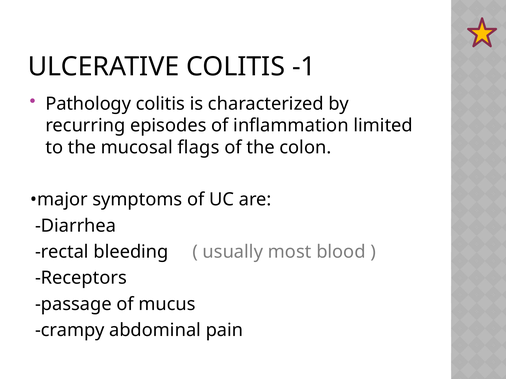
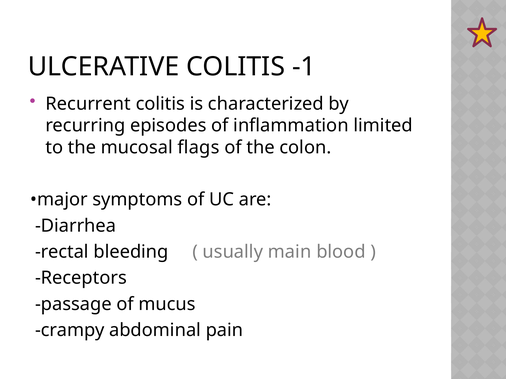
Pathology: Pathology -> Recurrent
most: most -> main
